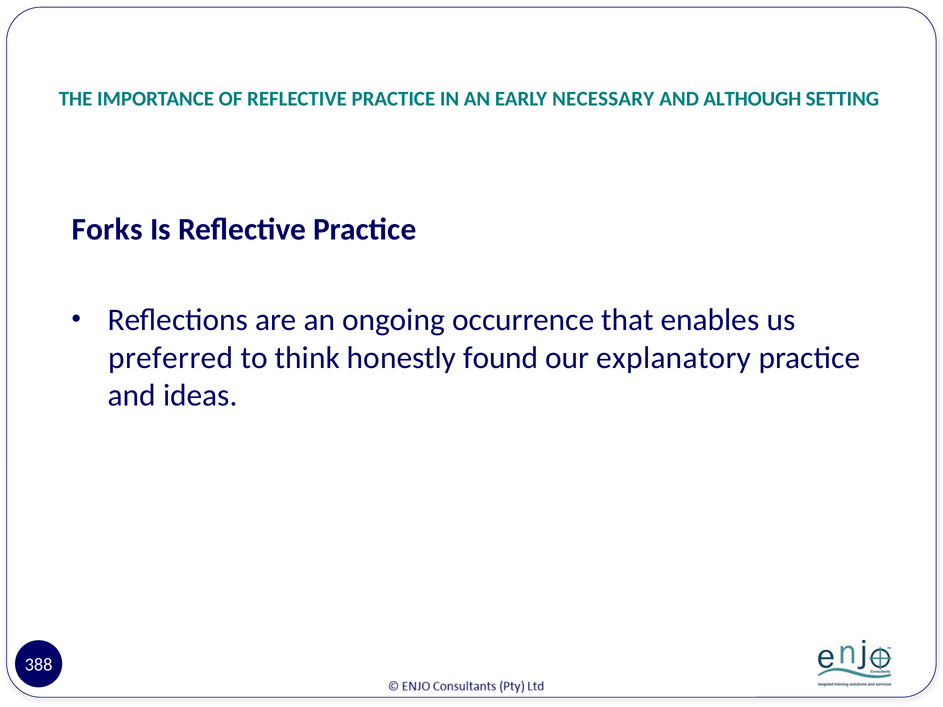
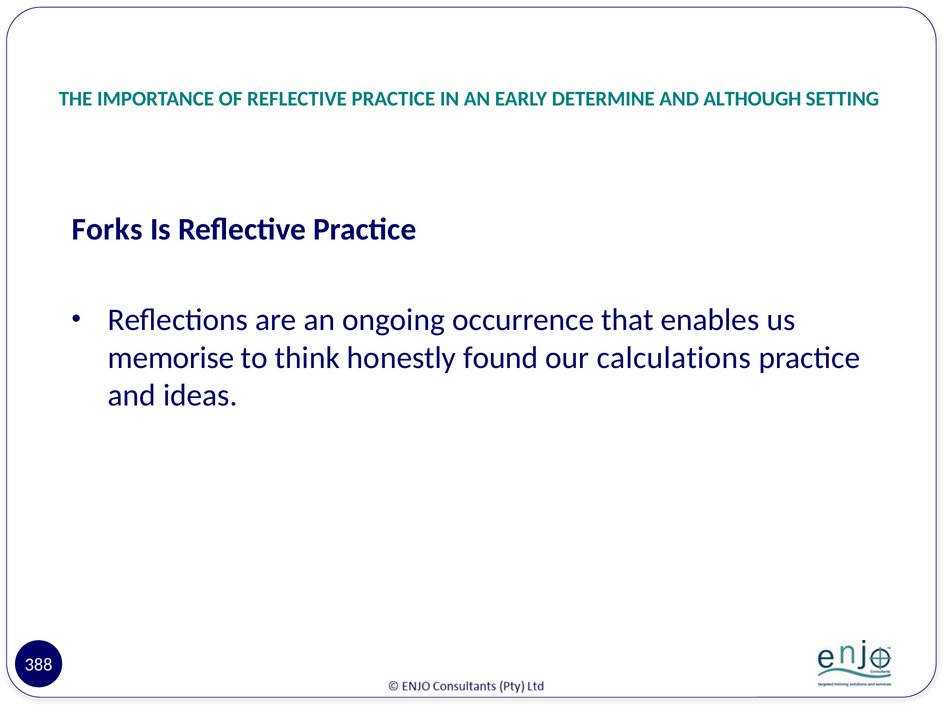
NECESSARY: NECESSARY -> DETERMINE
preferred: preferred -> memorise
explanatory: explanatory -> calculations
